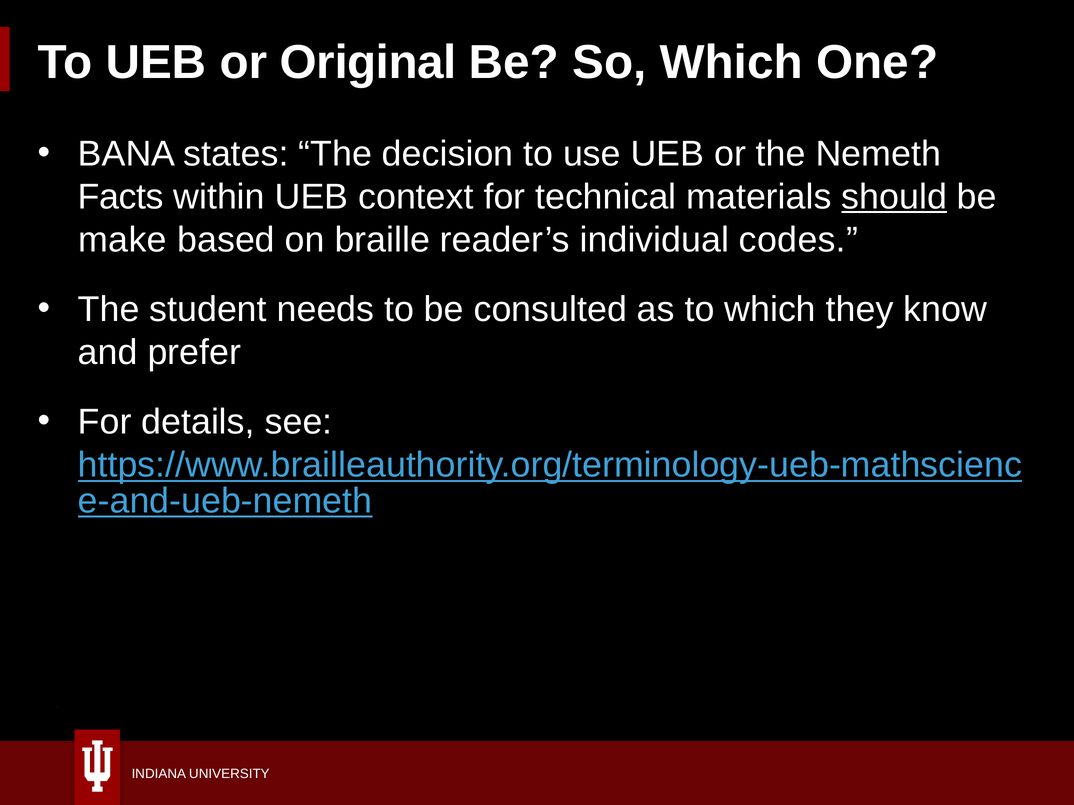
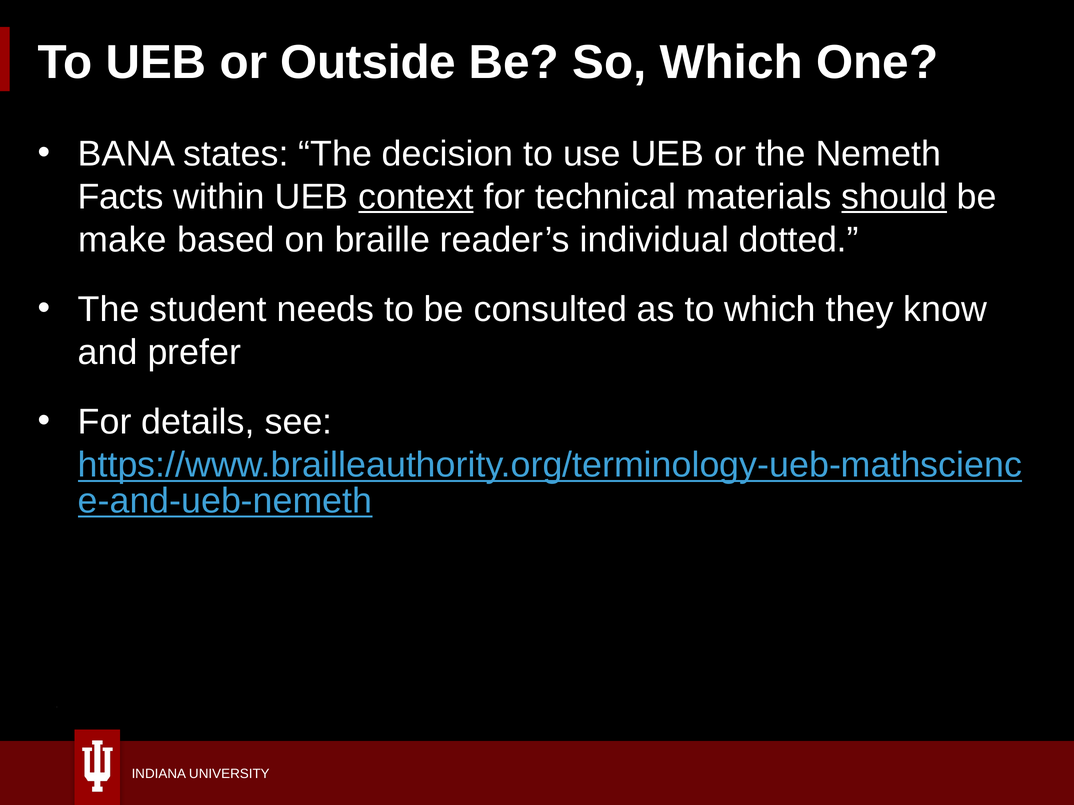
Original: Original -> Outside
context underline: none -> present
codes: codes -> dotted
